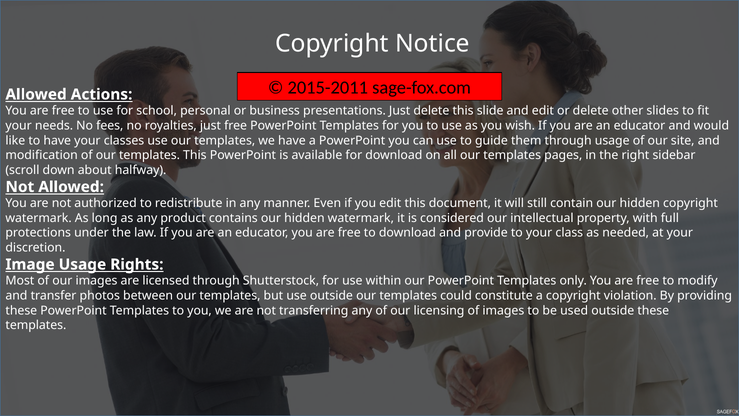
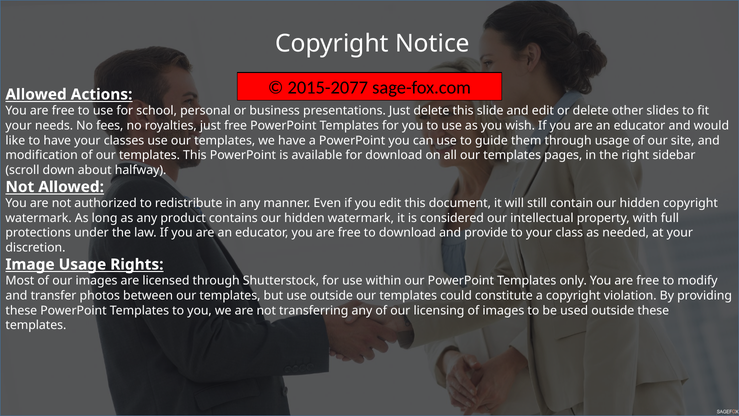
2015-2011: 2015-2011 -> 2015-2077
